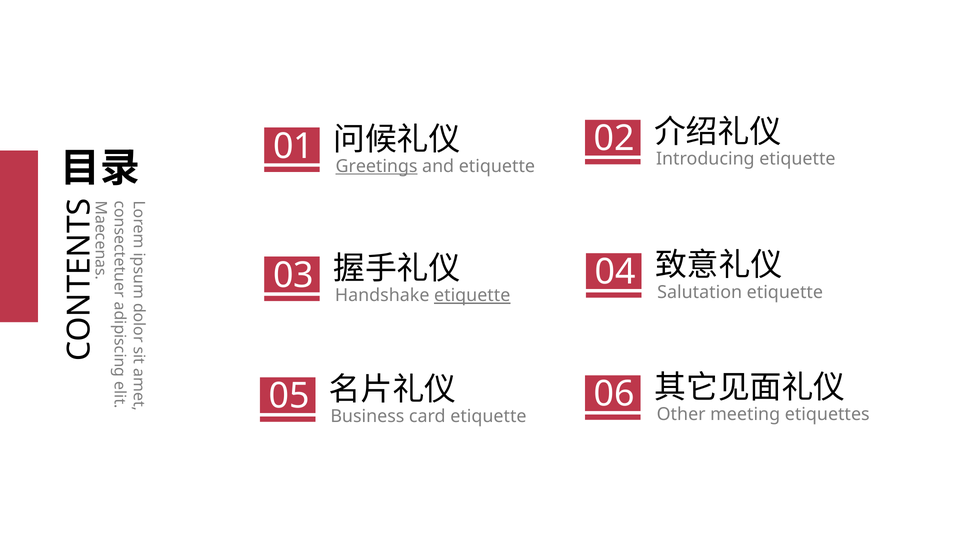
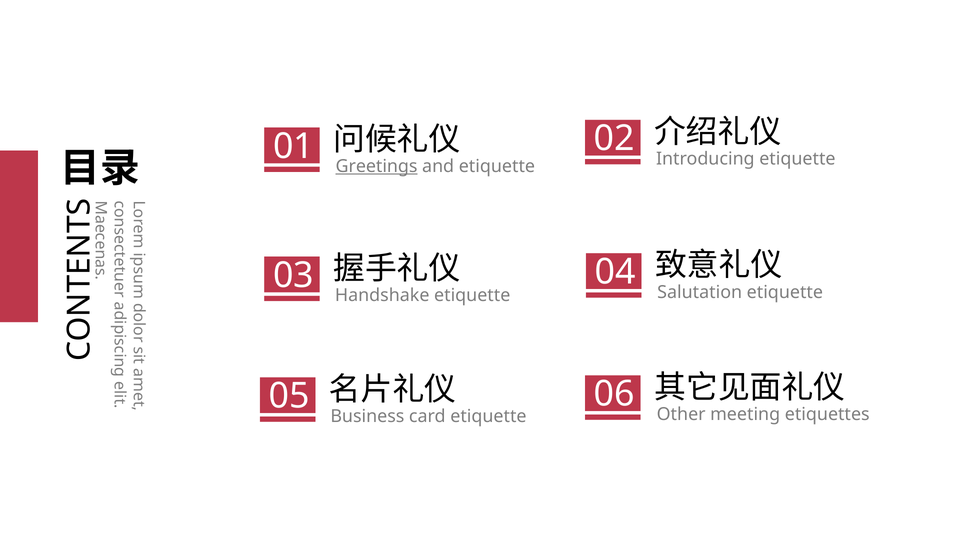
etiquette at (472, 295) underline: present -> none
